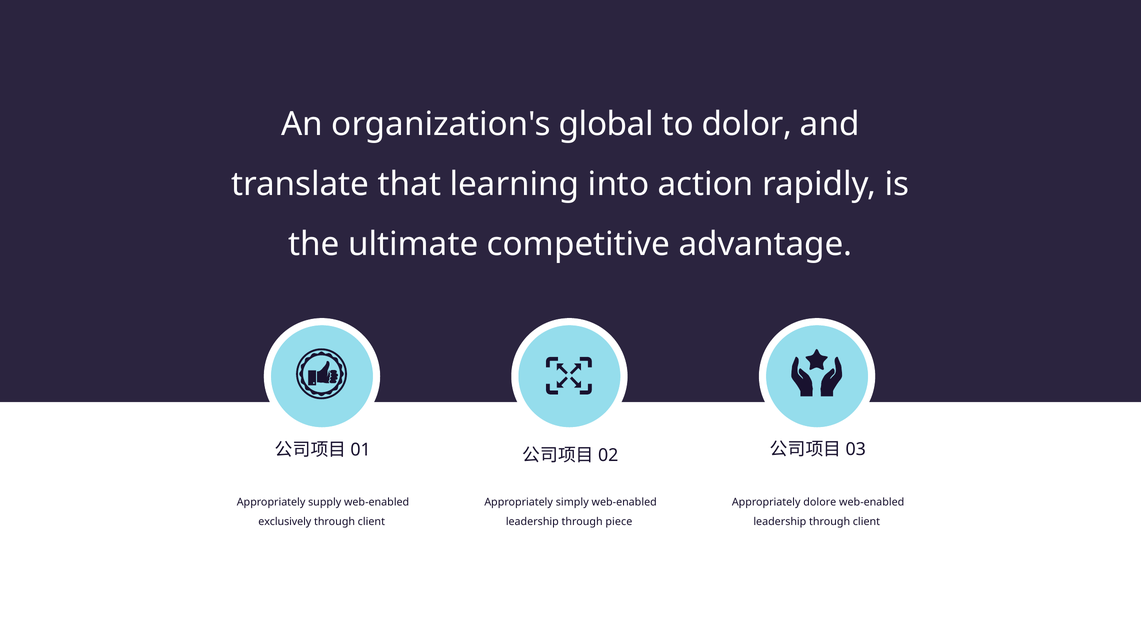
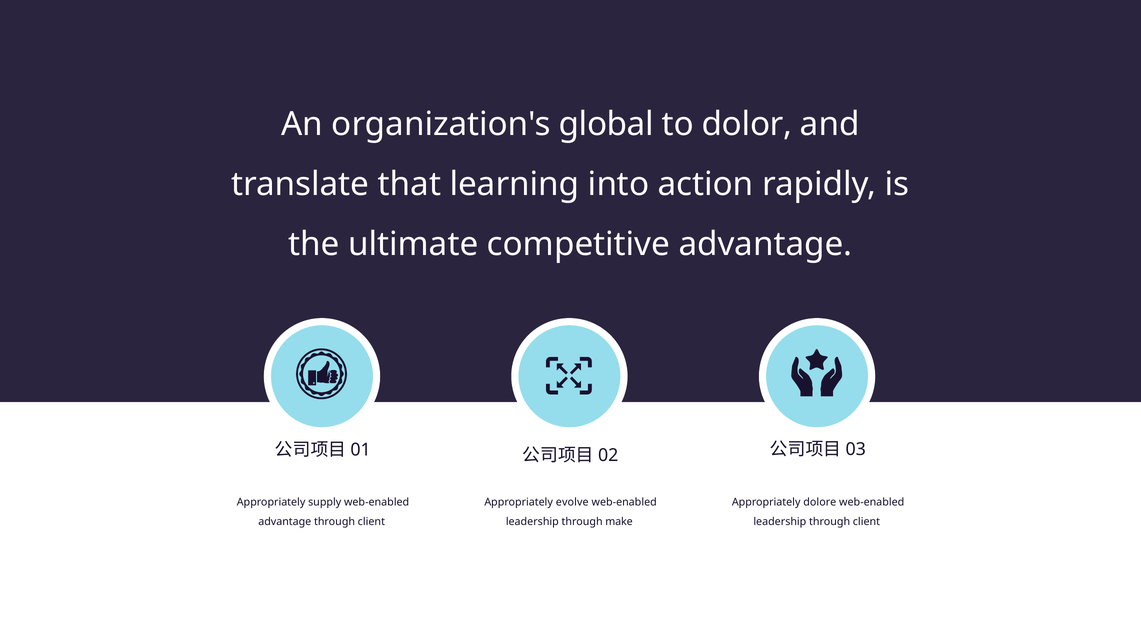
simply: simply -> evolve
exclusively at (285, 522): exclusively -> advantage
piece: piece -> make
